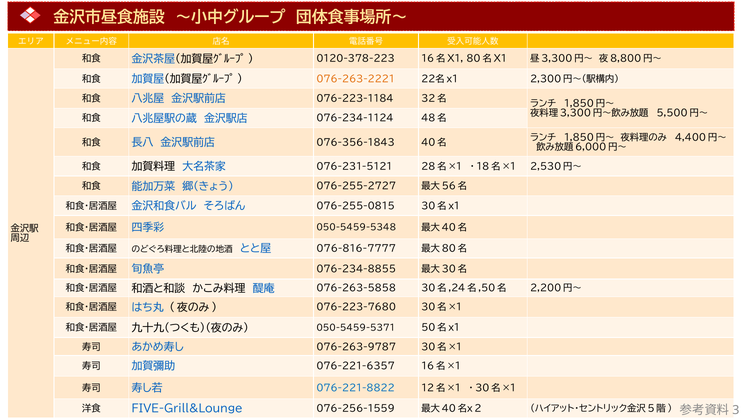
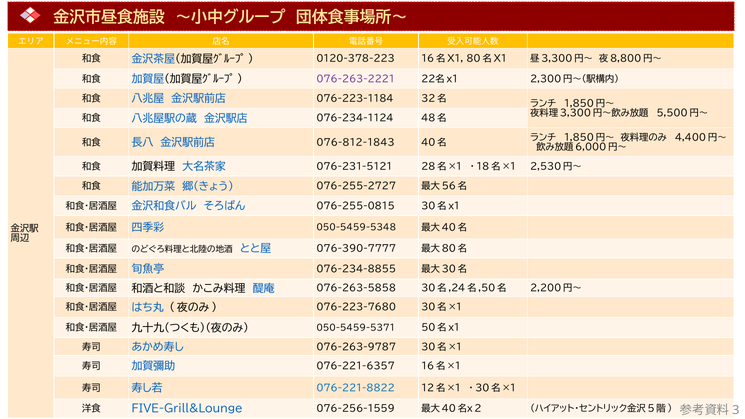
076-263-2221 colour: orange -> purple
076-356-1843: 076-356-1843 -> 076-812-1843
076-816-7777: 076-816-7777 -> 076-390-7777
